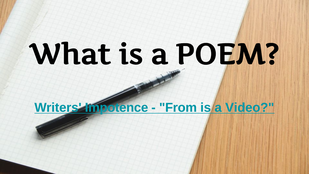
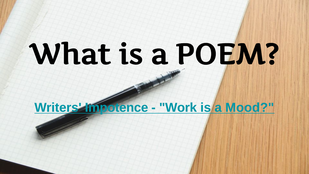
From: From -> Work
Video: Video -> Mood
